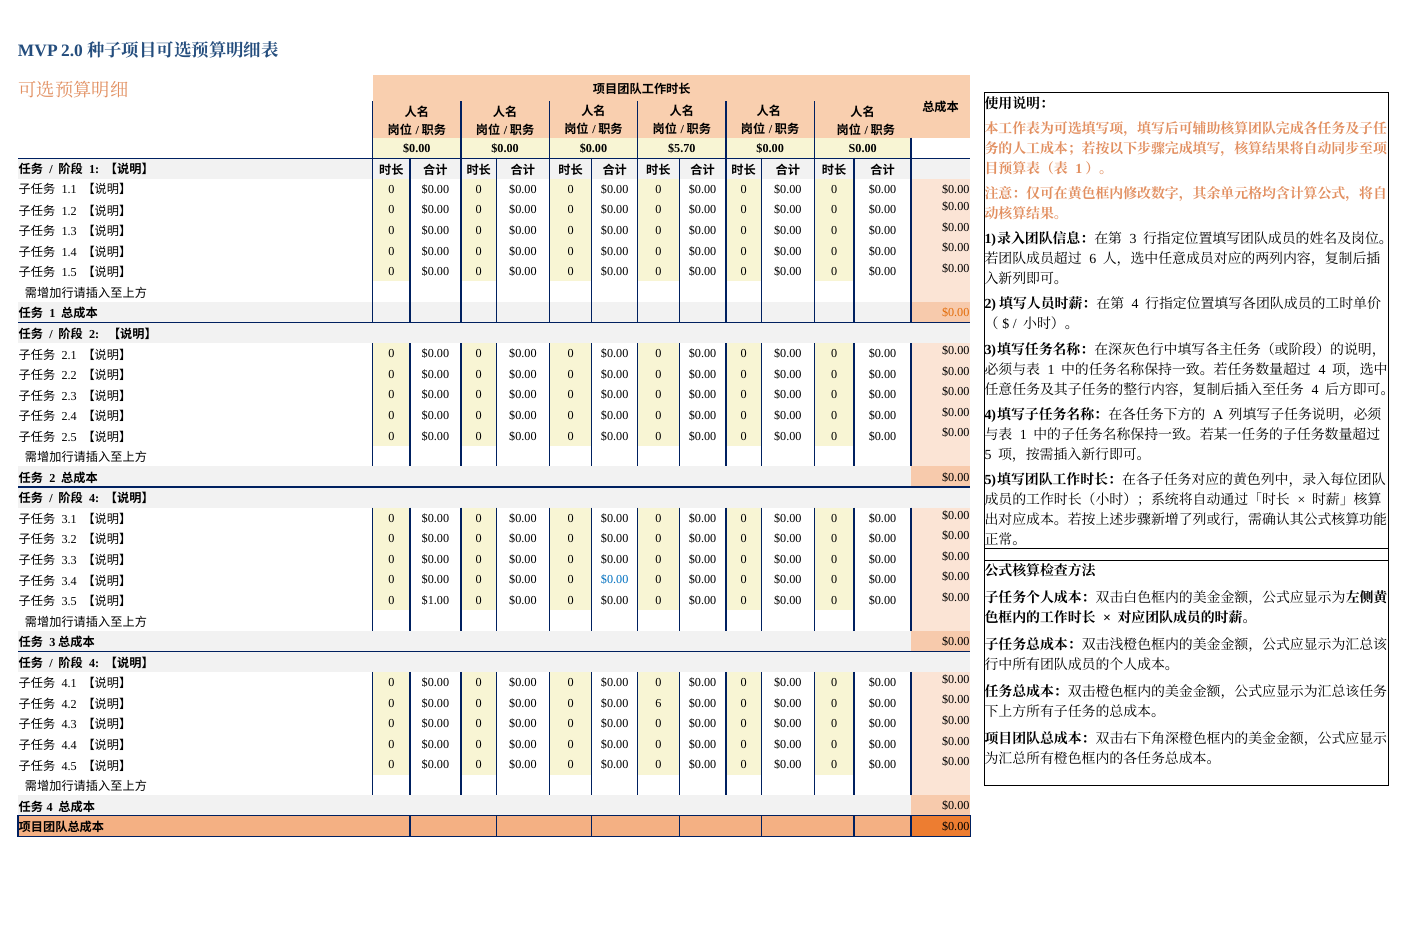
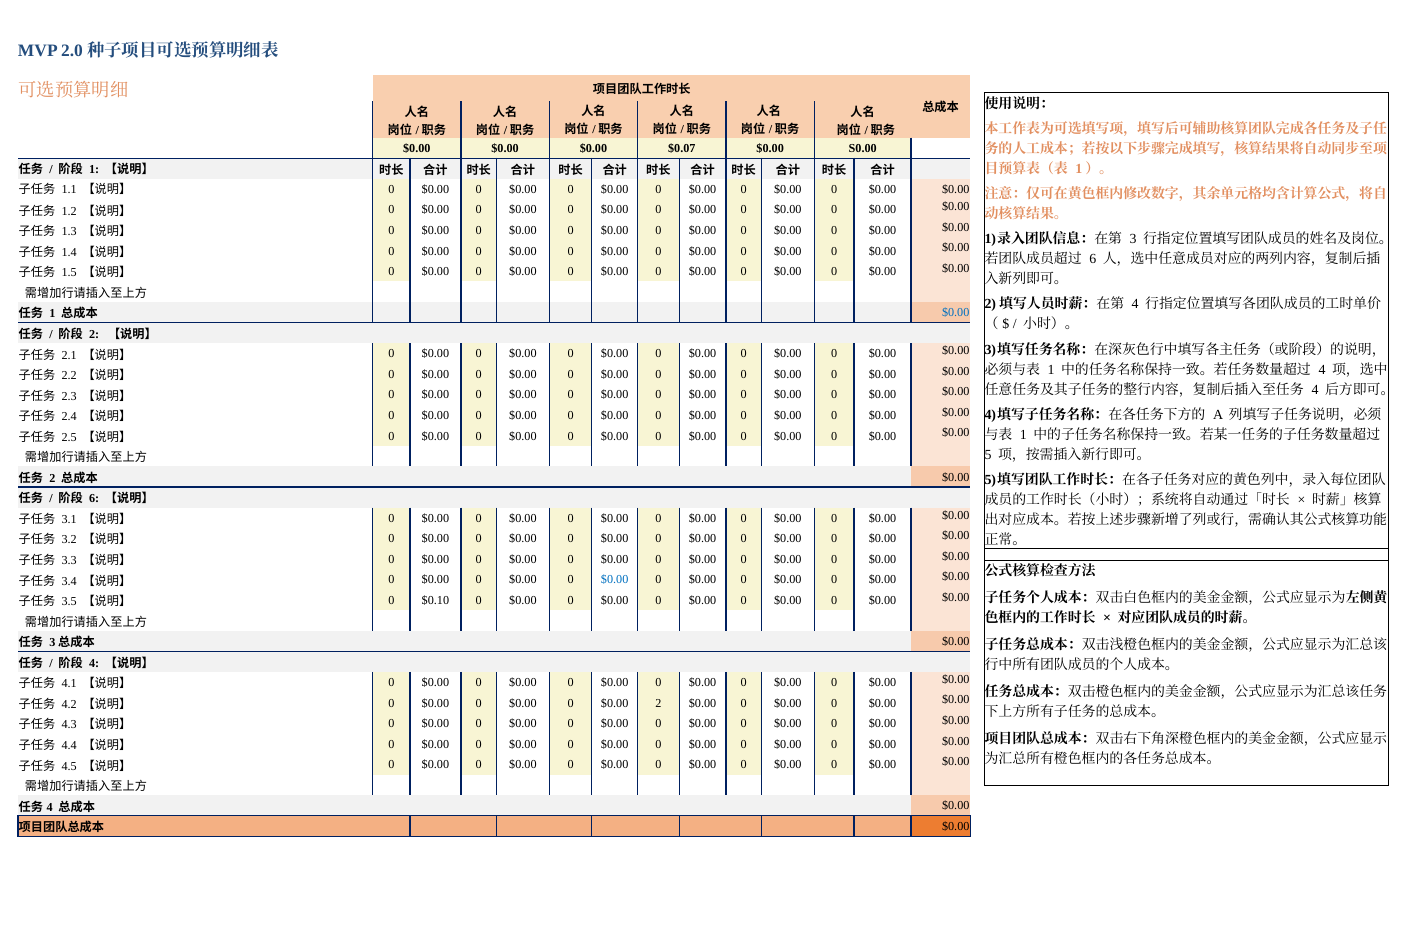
$5.70: $5.70 -> $0.07
$0.00 at (956, 313) colour: orange -> blue
4 at (94, 499): 4 -> 6
$1.00: $1.00 -> $0.10
$0.00 6: 6 -> 2
